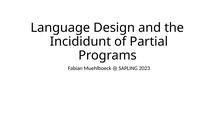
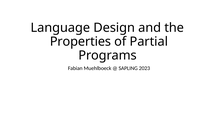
Incididunt: Incididunt -> Properties
